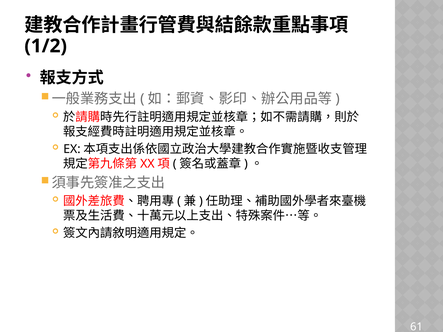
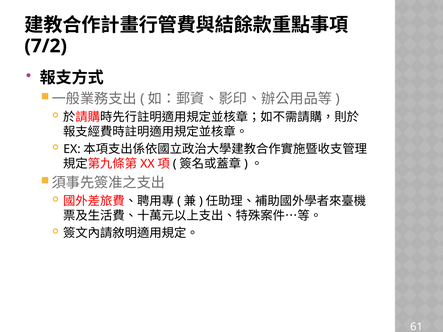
1/2: 1/2 -> 7/2
